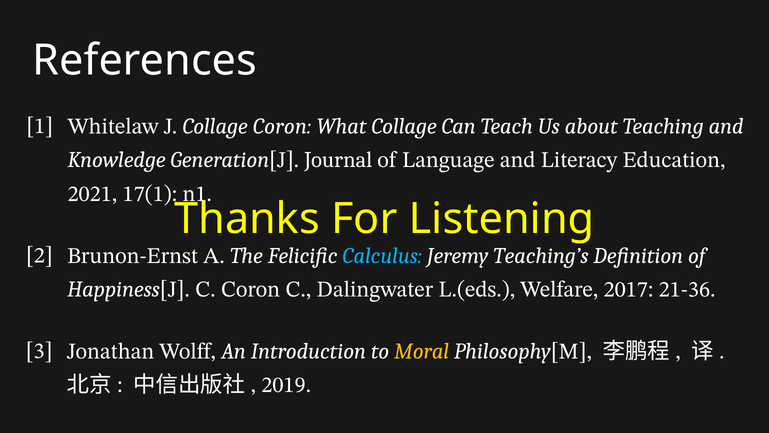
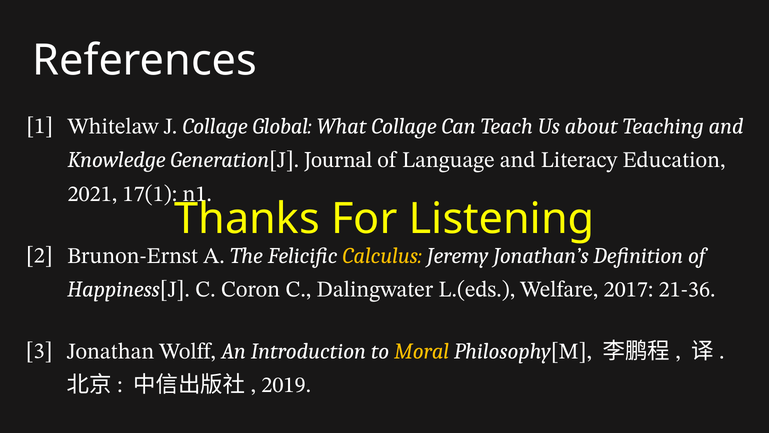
Collage Coron: Coron -> Global
Calculus colour: light blue -> yellow
Teaching’s: Teaching’s -> Jonathan’s
